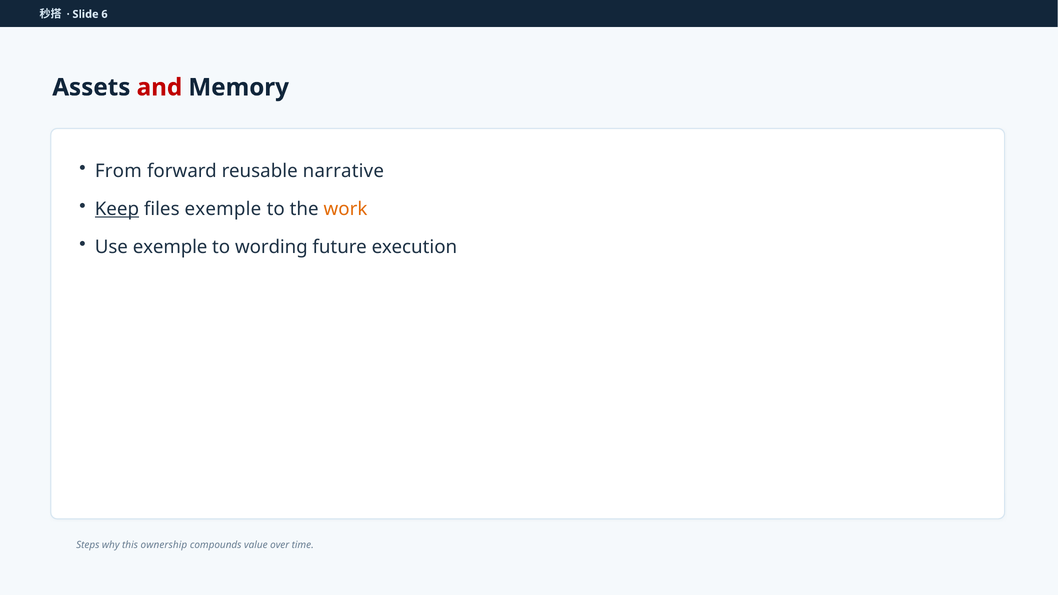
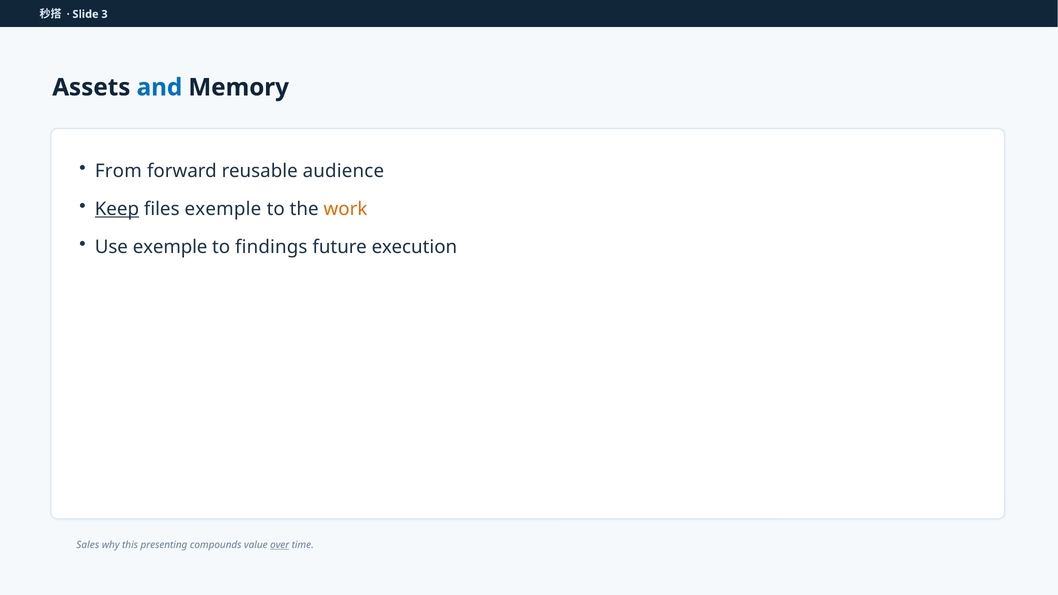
6: 6 -> 3
and colour: red -> blue
narrative: narrative -> audience
wording: wording -> findings
Steps: Steps -> Sales
ownership: ownership -> presenting
over underline: none -> present
